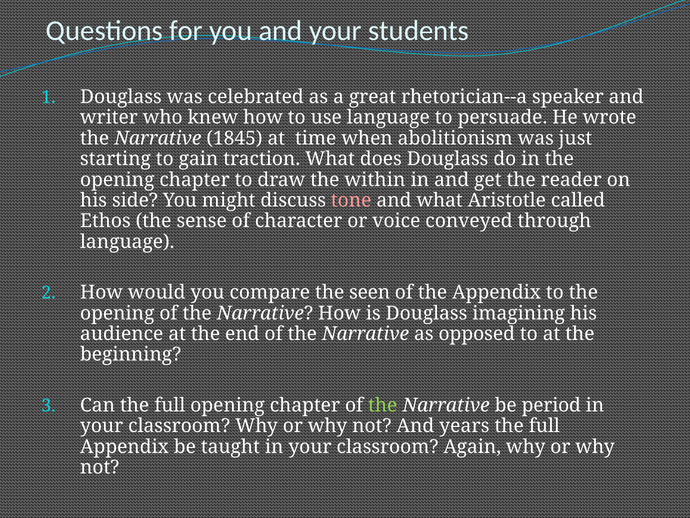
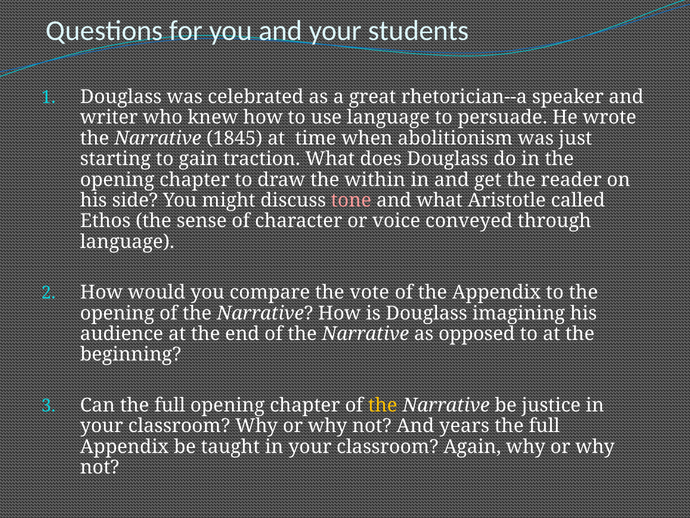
seen: seen -> vote
the at (383, 405) colour: light green -> yellow
period: period -> justice
